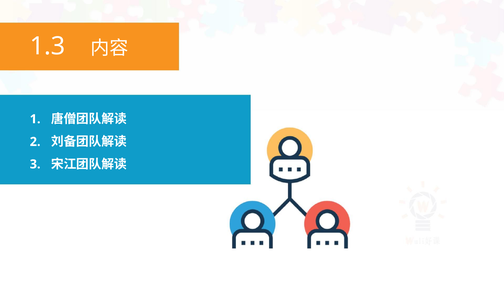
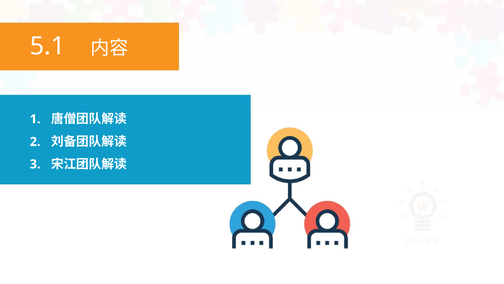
1.3: 1.3 -> 5.1
